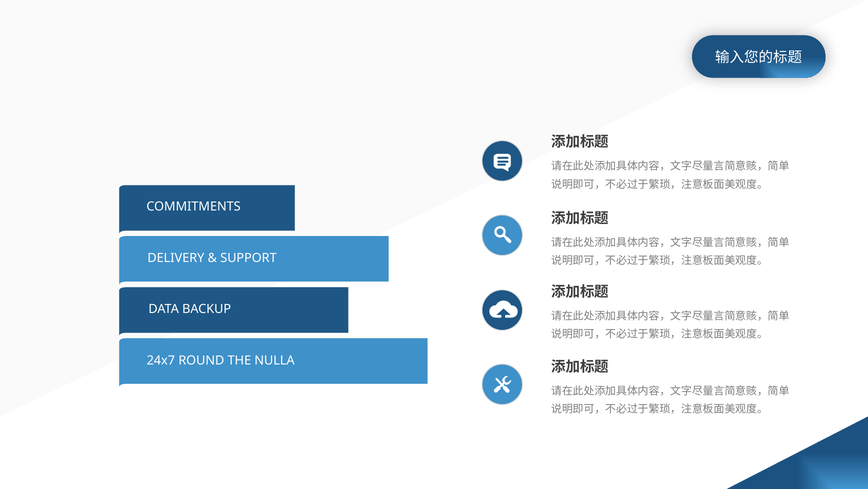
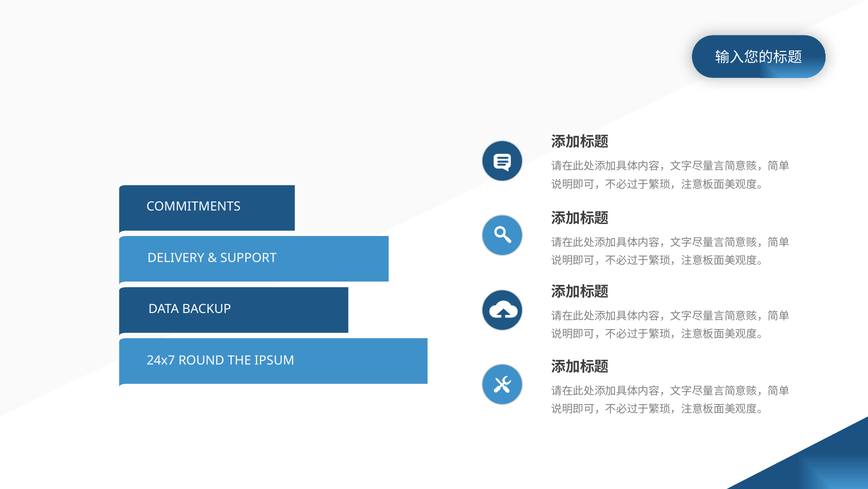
NULLA: NULLA -> IPSUM
